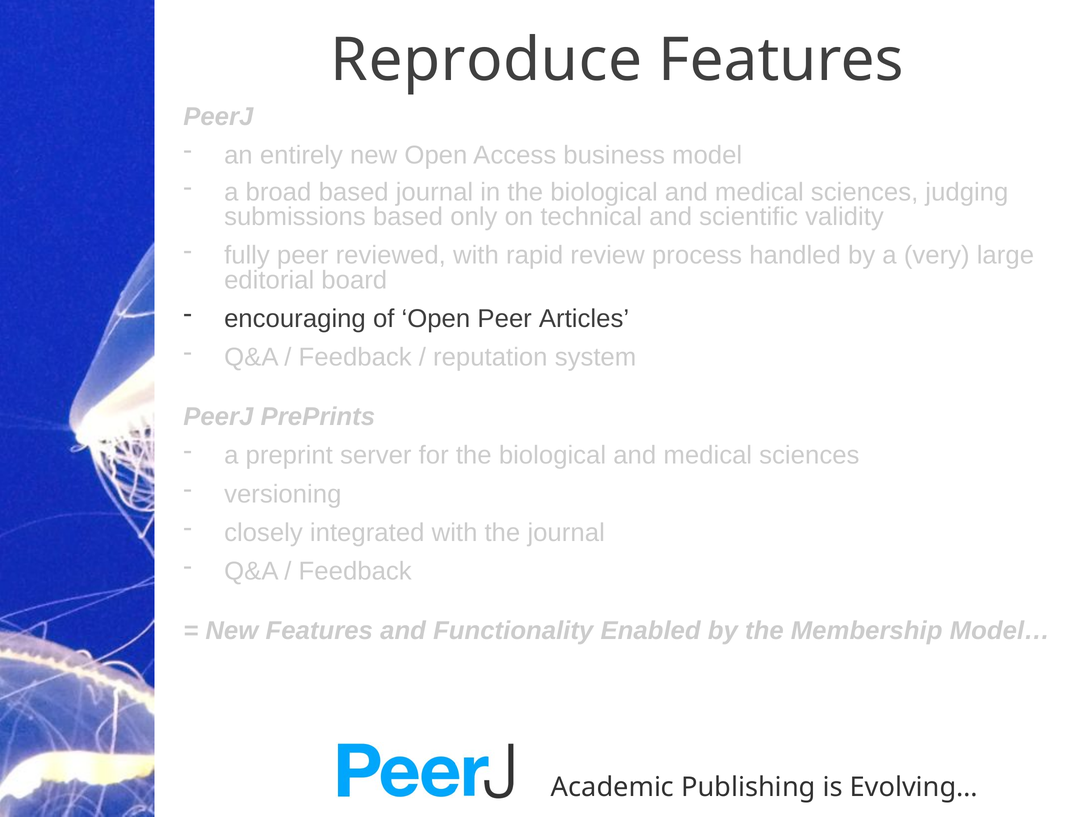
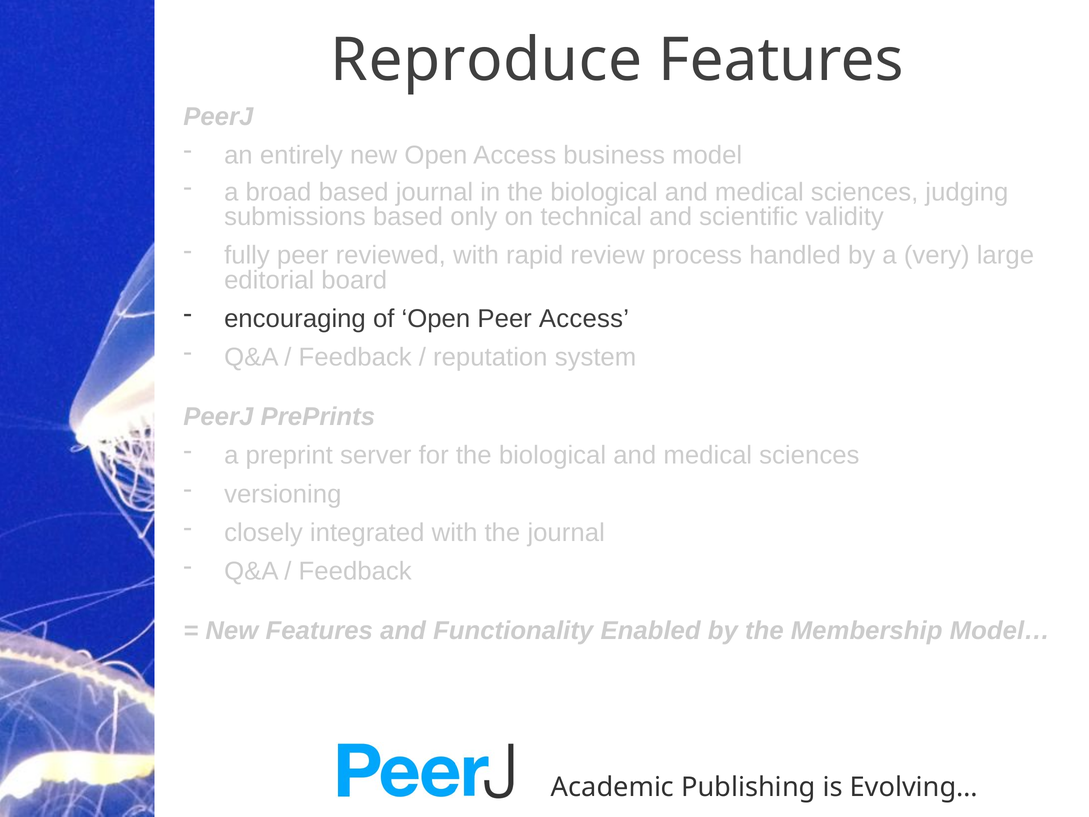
Peer Articles: Articles -> Access
